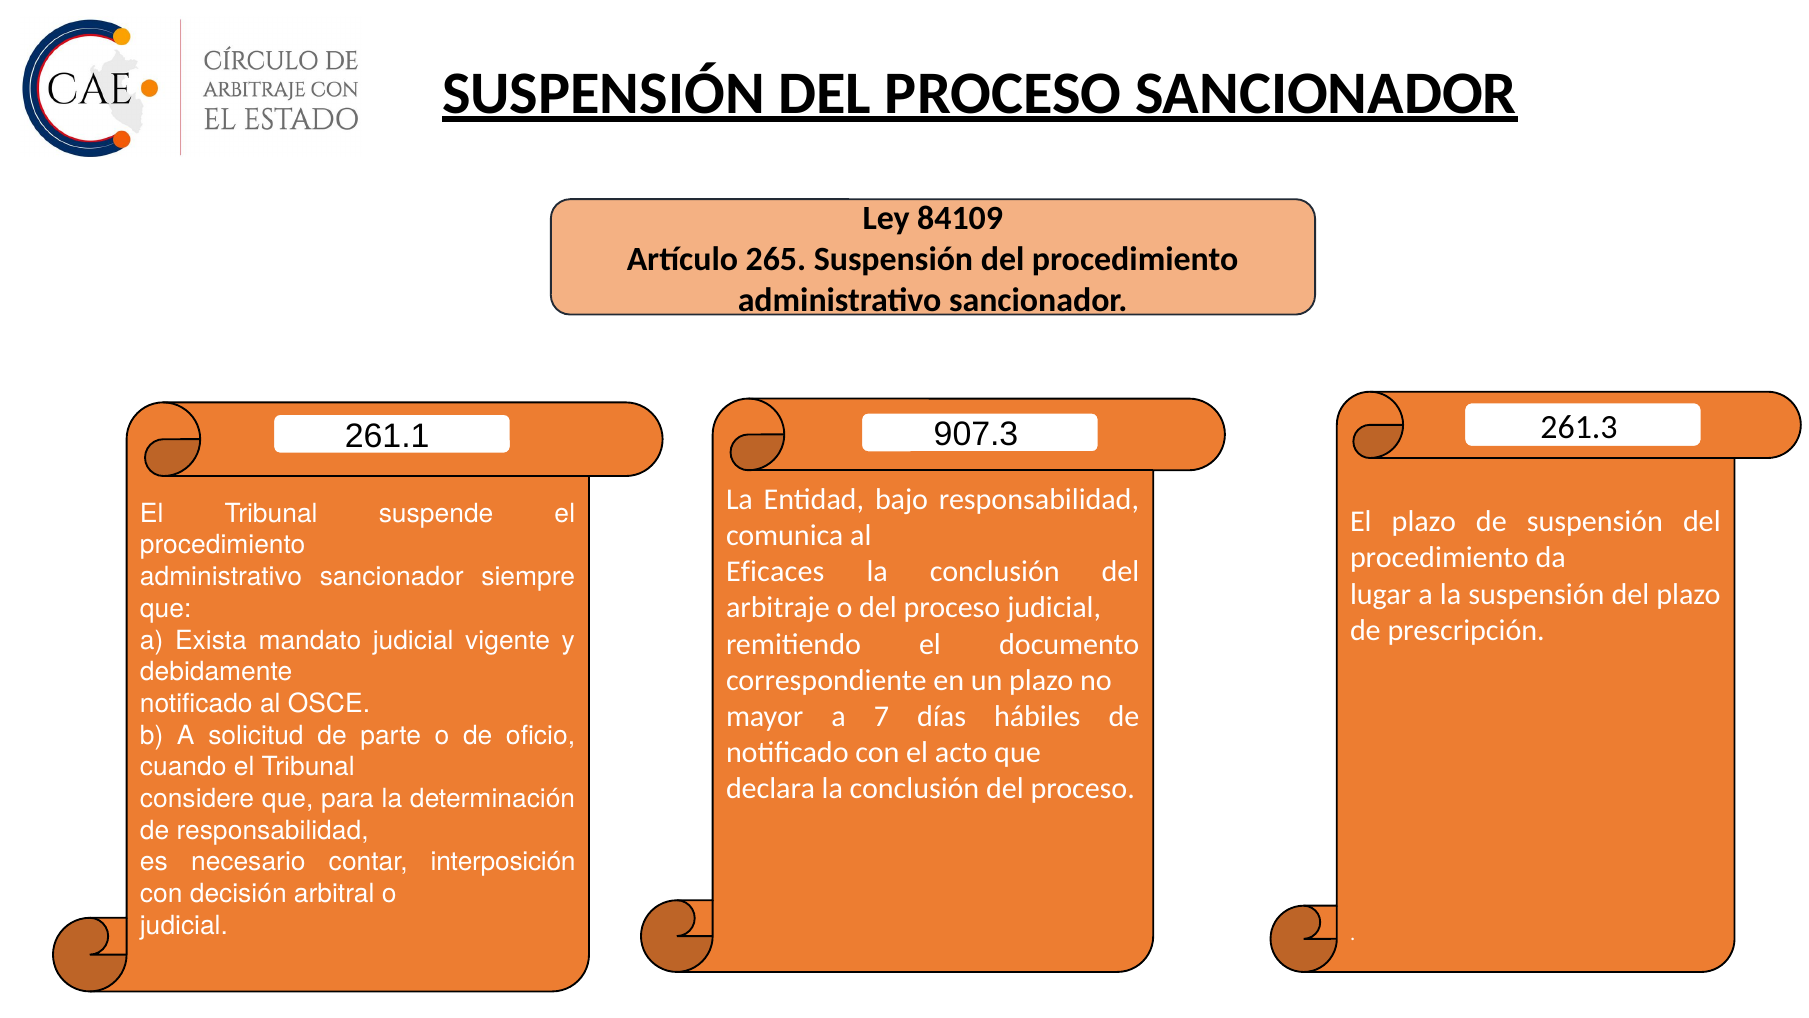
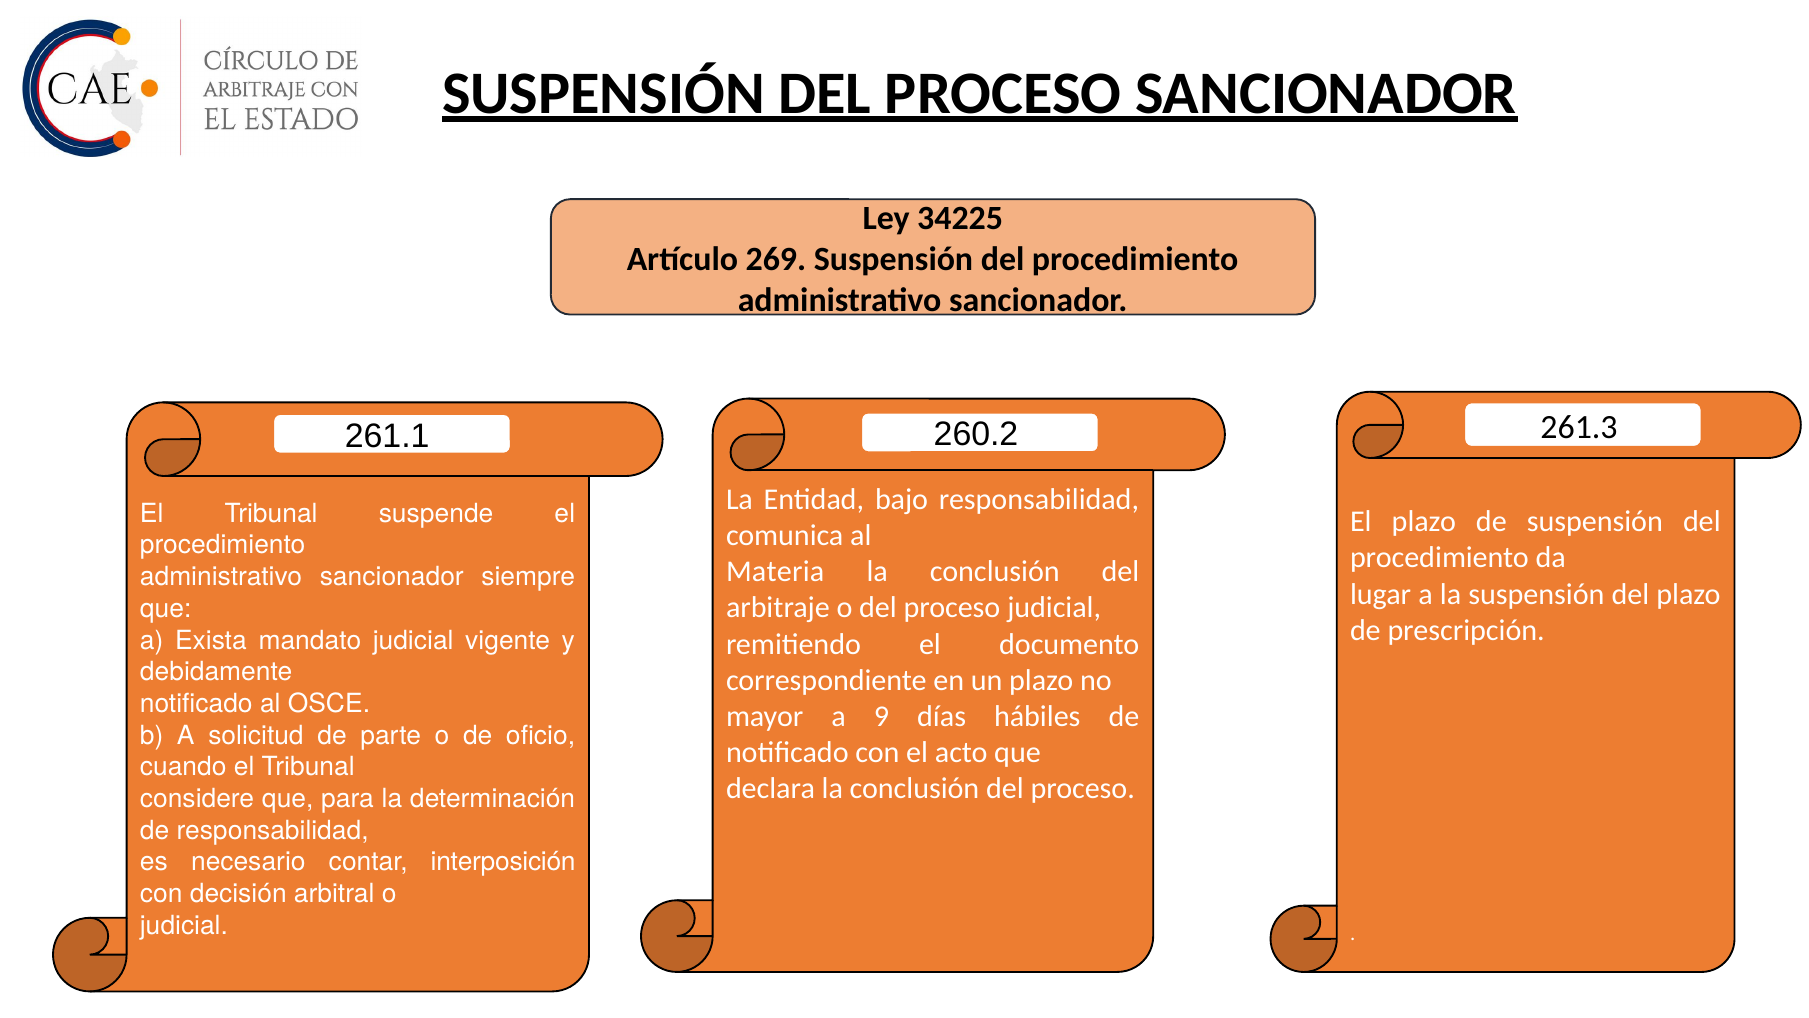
84109: 84109 -> 34225
265: 265 -> 269
907.3: 907.3 -> 260.2
Eficaces: Eficaces -> Materia
7: 7 -> 9
